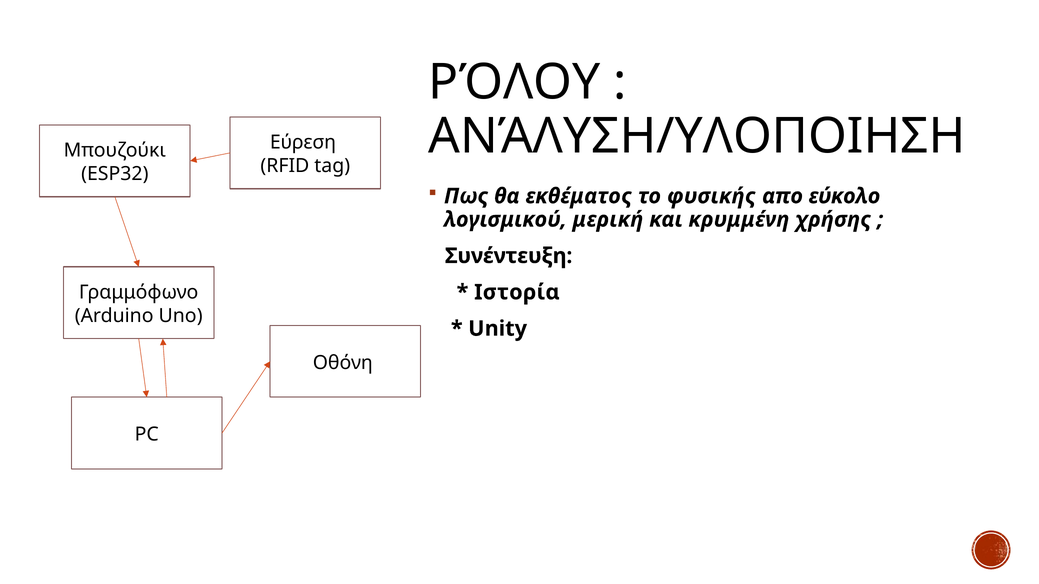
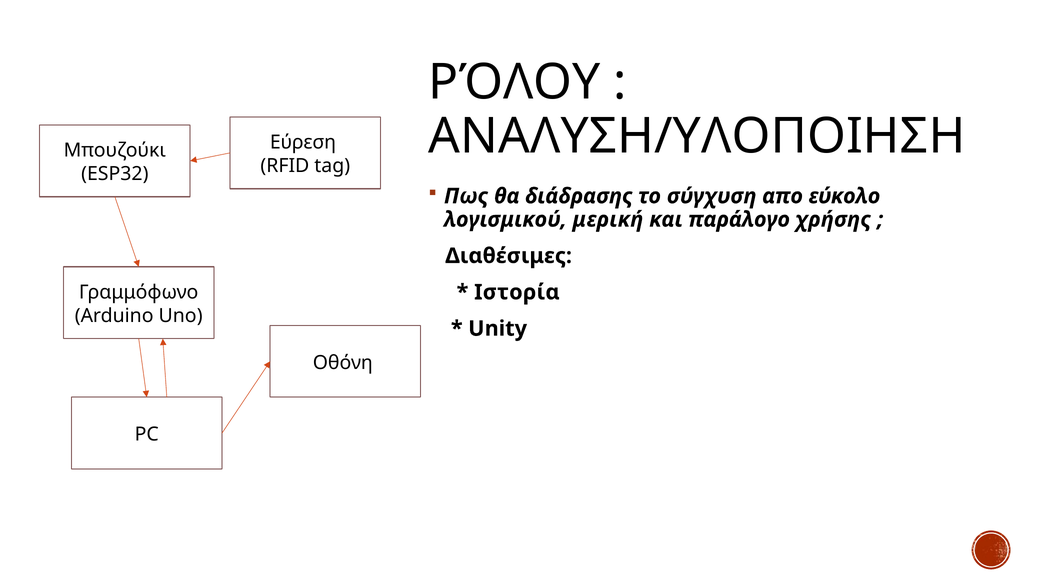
ΑΝΆΛΥΣΗ/ΥΛΟΠΟΙΗΣΗ: ΑΝΆΛΥΣΗ/ΥΛΟΠΟΙΗΣΗ -> ΑΝΑΛΥΣΗ/ΥΛΟΠΟΙΗΣΗ
εκθέματος: εκθέματος -> διάδρασης
φυσικής: φυσικής -> σύγχυση
κρυμμένη: κρυμμένη -> παράλογο
Συνέντευξη: Συνέντευξη -> Διαθέσιμες
